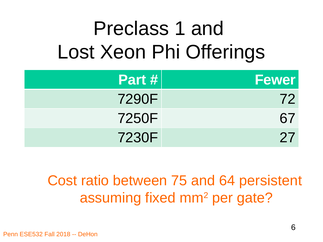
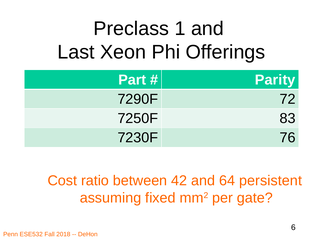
Lost: Lost -> Last
Fewer: Fewer -> Parity
67: 67 -> 83
27: 27 -> 76
75: 75 -> 42
